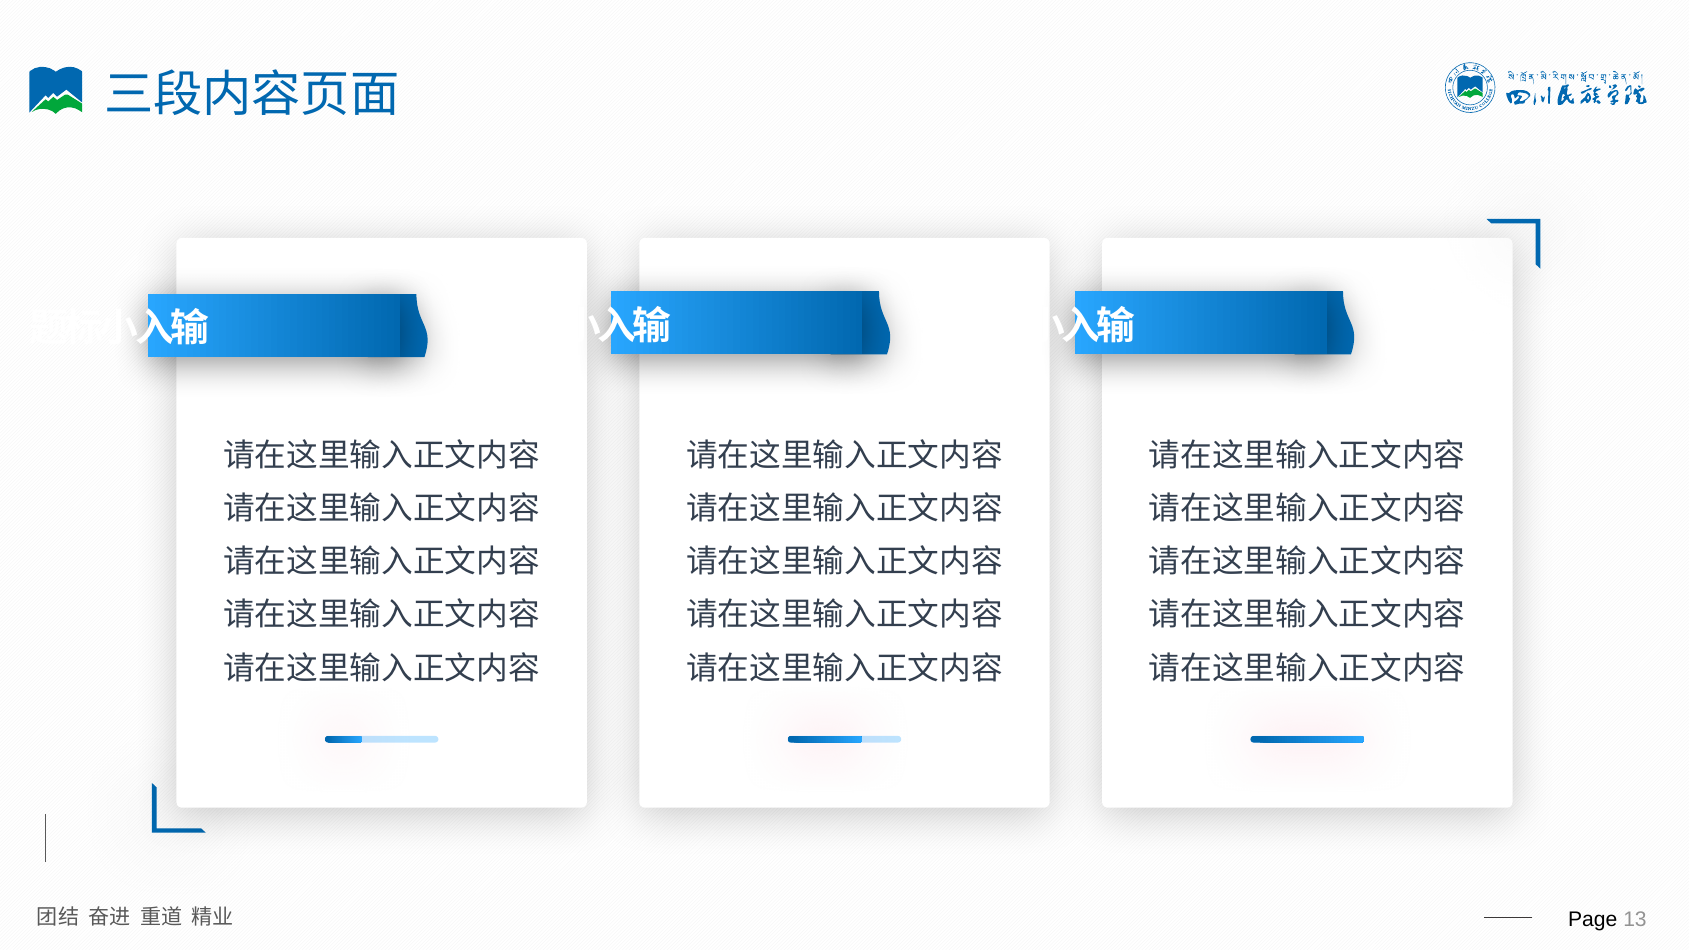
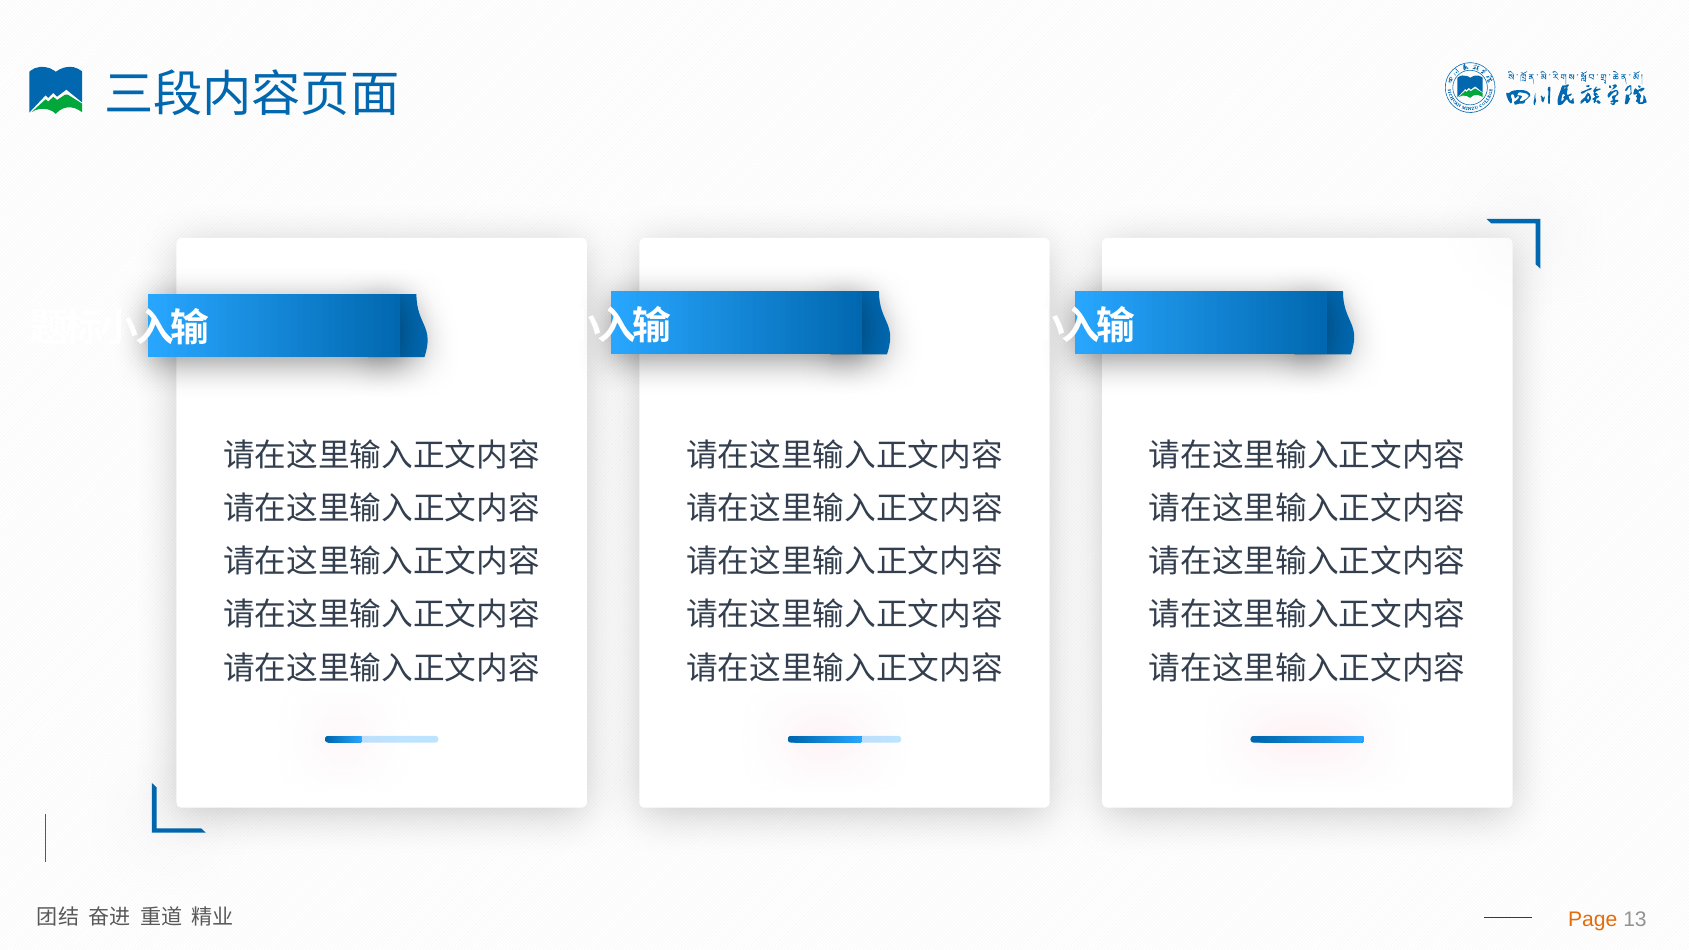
Page colour: black -> orange
